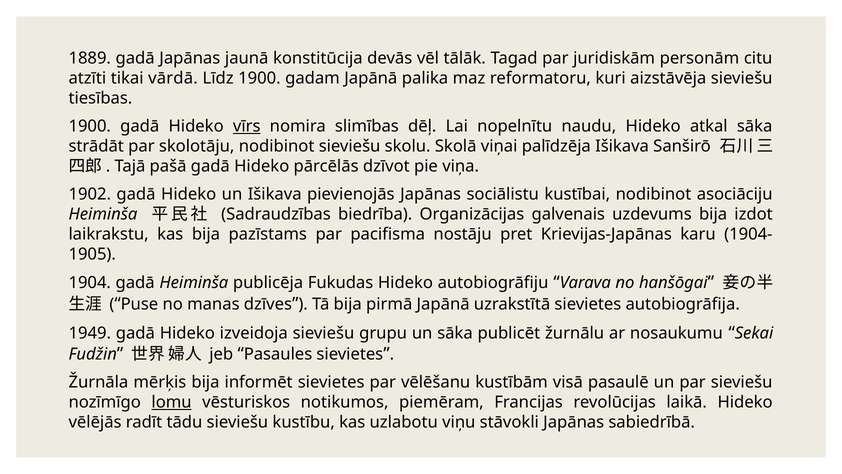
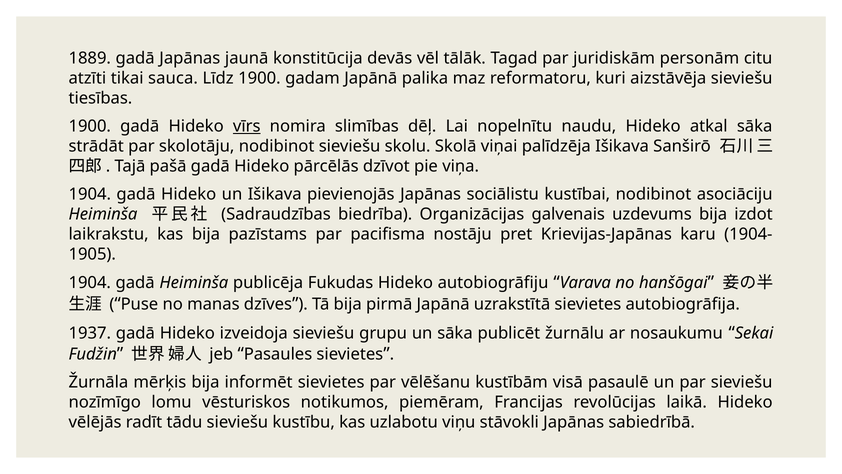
vārdā: vārdā -> sauca
1902 at (90, 194): 1902 -> 1904
1949: 1949 -> 1937
lomu underline: present -> none
